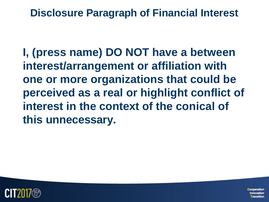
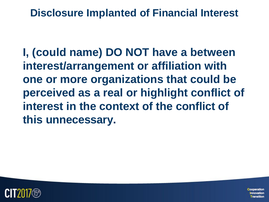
Paragraph: Paragraph -> Implanted
I press: press -> could
the conical: conical -> conflict
